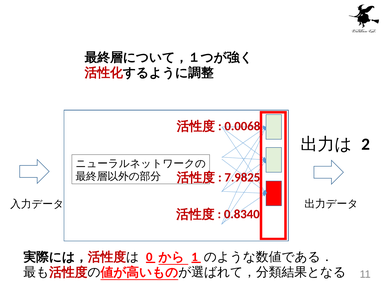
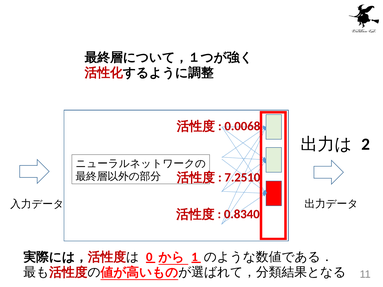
7.9825: 7.9825 -> 7.2510
